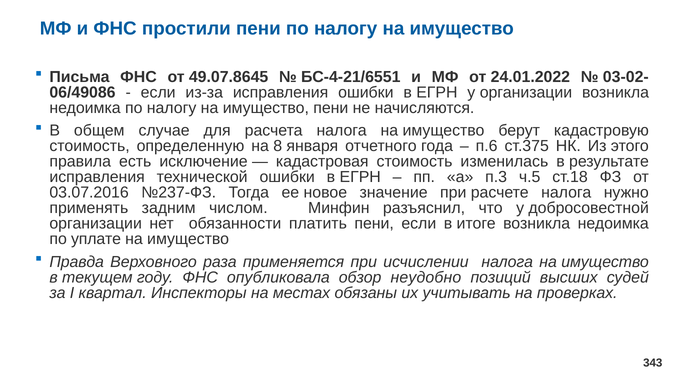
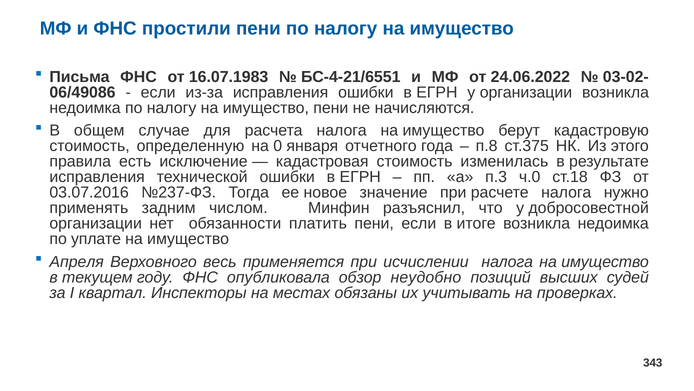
49.07.8645: 49.07.8645 -> 16.07.1983
24.01.2022: 24.01.2022 -> 24.06.2022
8: 8 -> 0
п.6: п.6 -> п.8
ч.5: ч.5 -> ч.0
Правда: Правда -> Апреля
раза: раза -> весь
